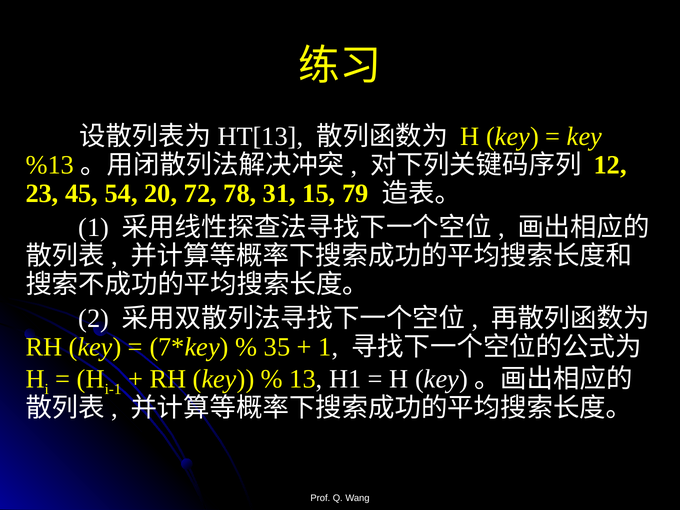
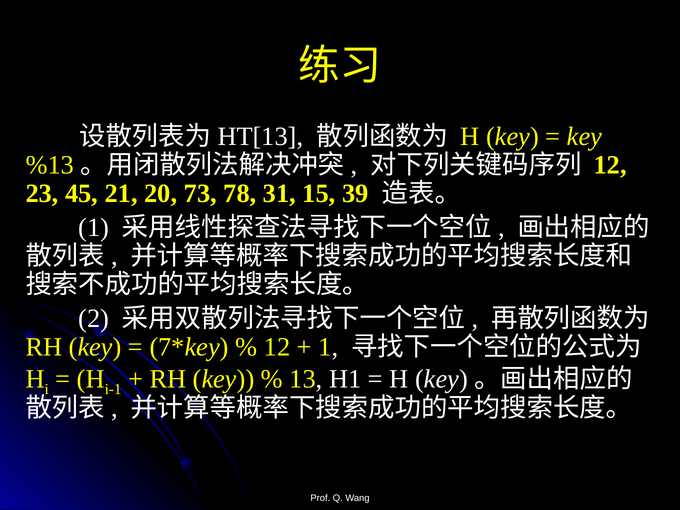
54: 54 -> 21
72: 72 -> 73
79: 79 -> 39
35 at (277, 347): 35 -> 12
